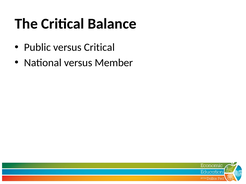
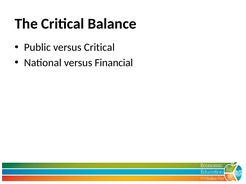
Member: Member -> Financial
